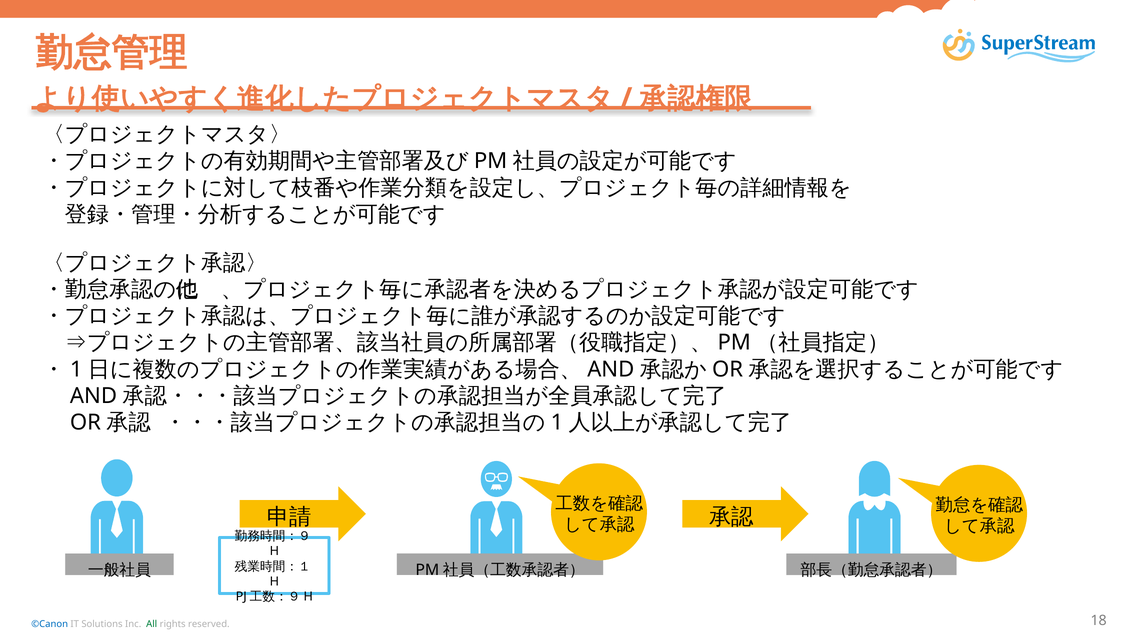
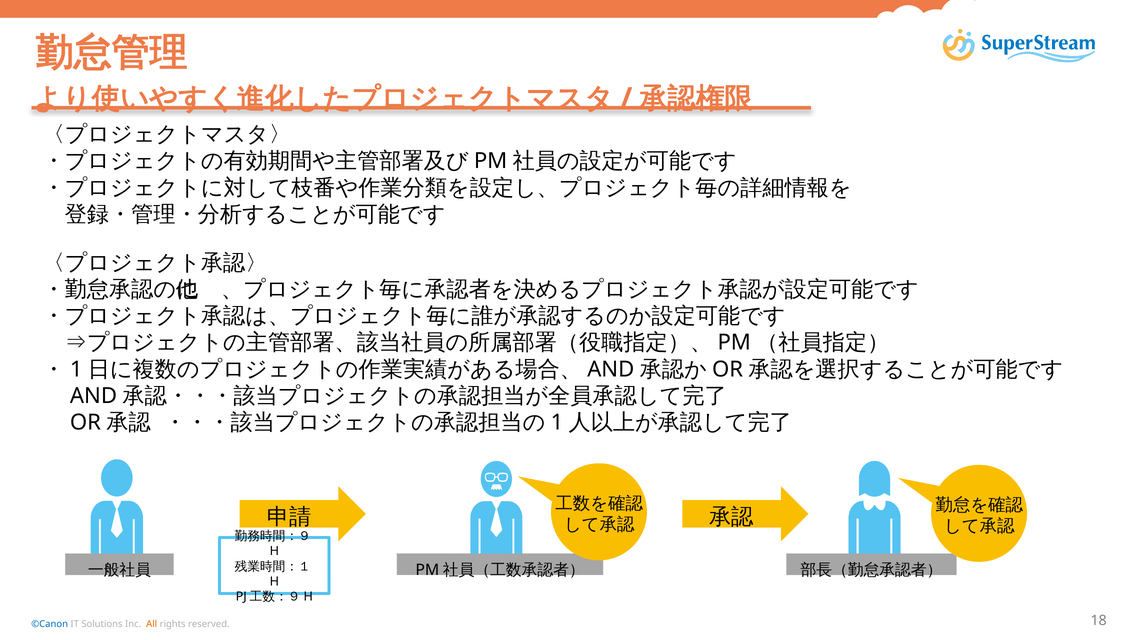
All colour: green -> orange
